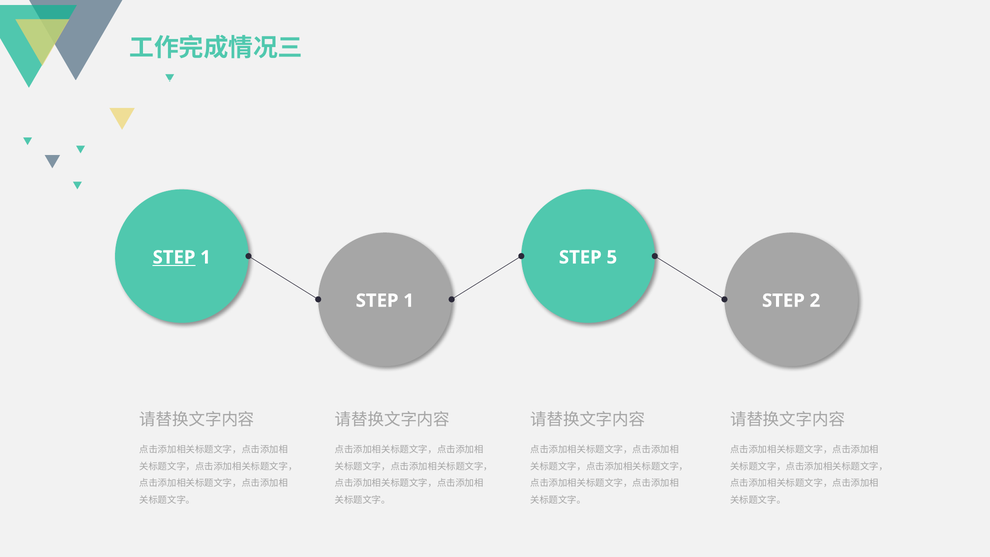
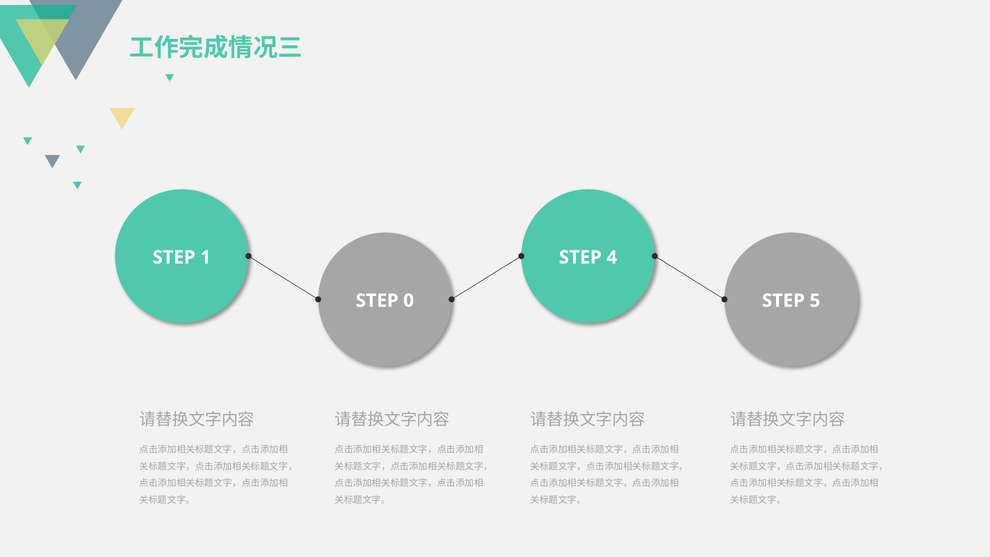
STEP at (174, 257) underline: present -> none
5: 5 -> 4
1 at (409, 301): 1 -> 0
2: 2 -> 5
